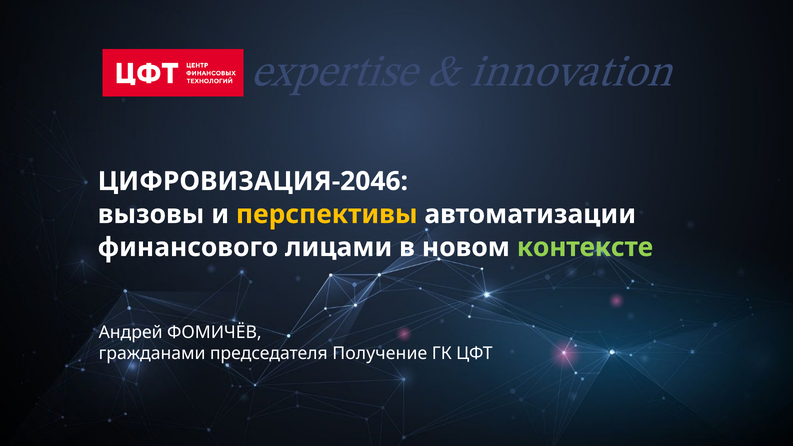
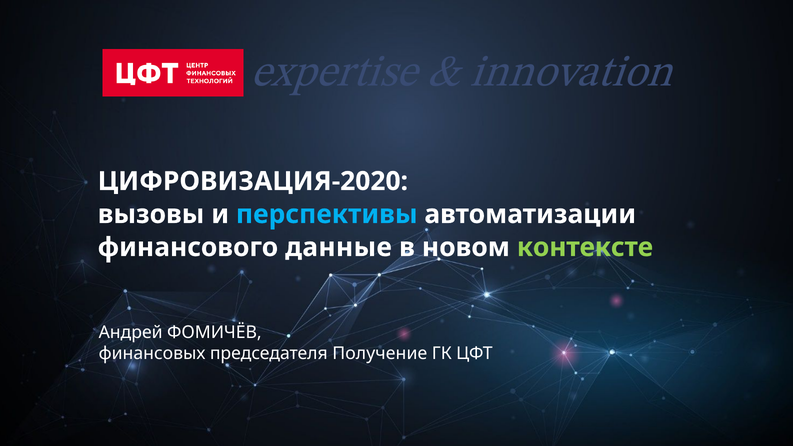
ЦИФРОВИЗАЦИЯ-2046: ЦИФРОВИЗАЦИЯ-2046 -> ЦИФРОВИЗАЦИЯ-2020
перспективы colour: yellow -> light blue
лицами: лицами -> данные
гражданами: гражданами -> финансовых
